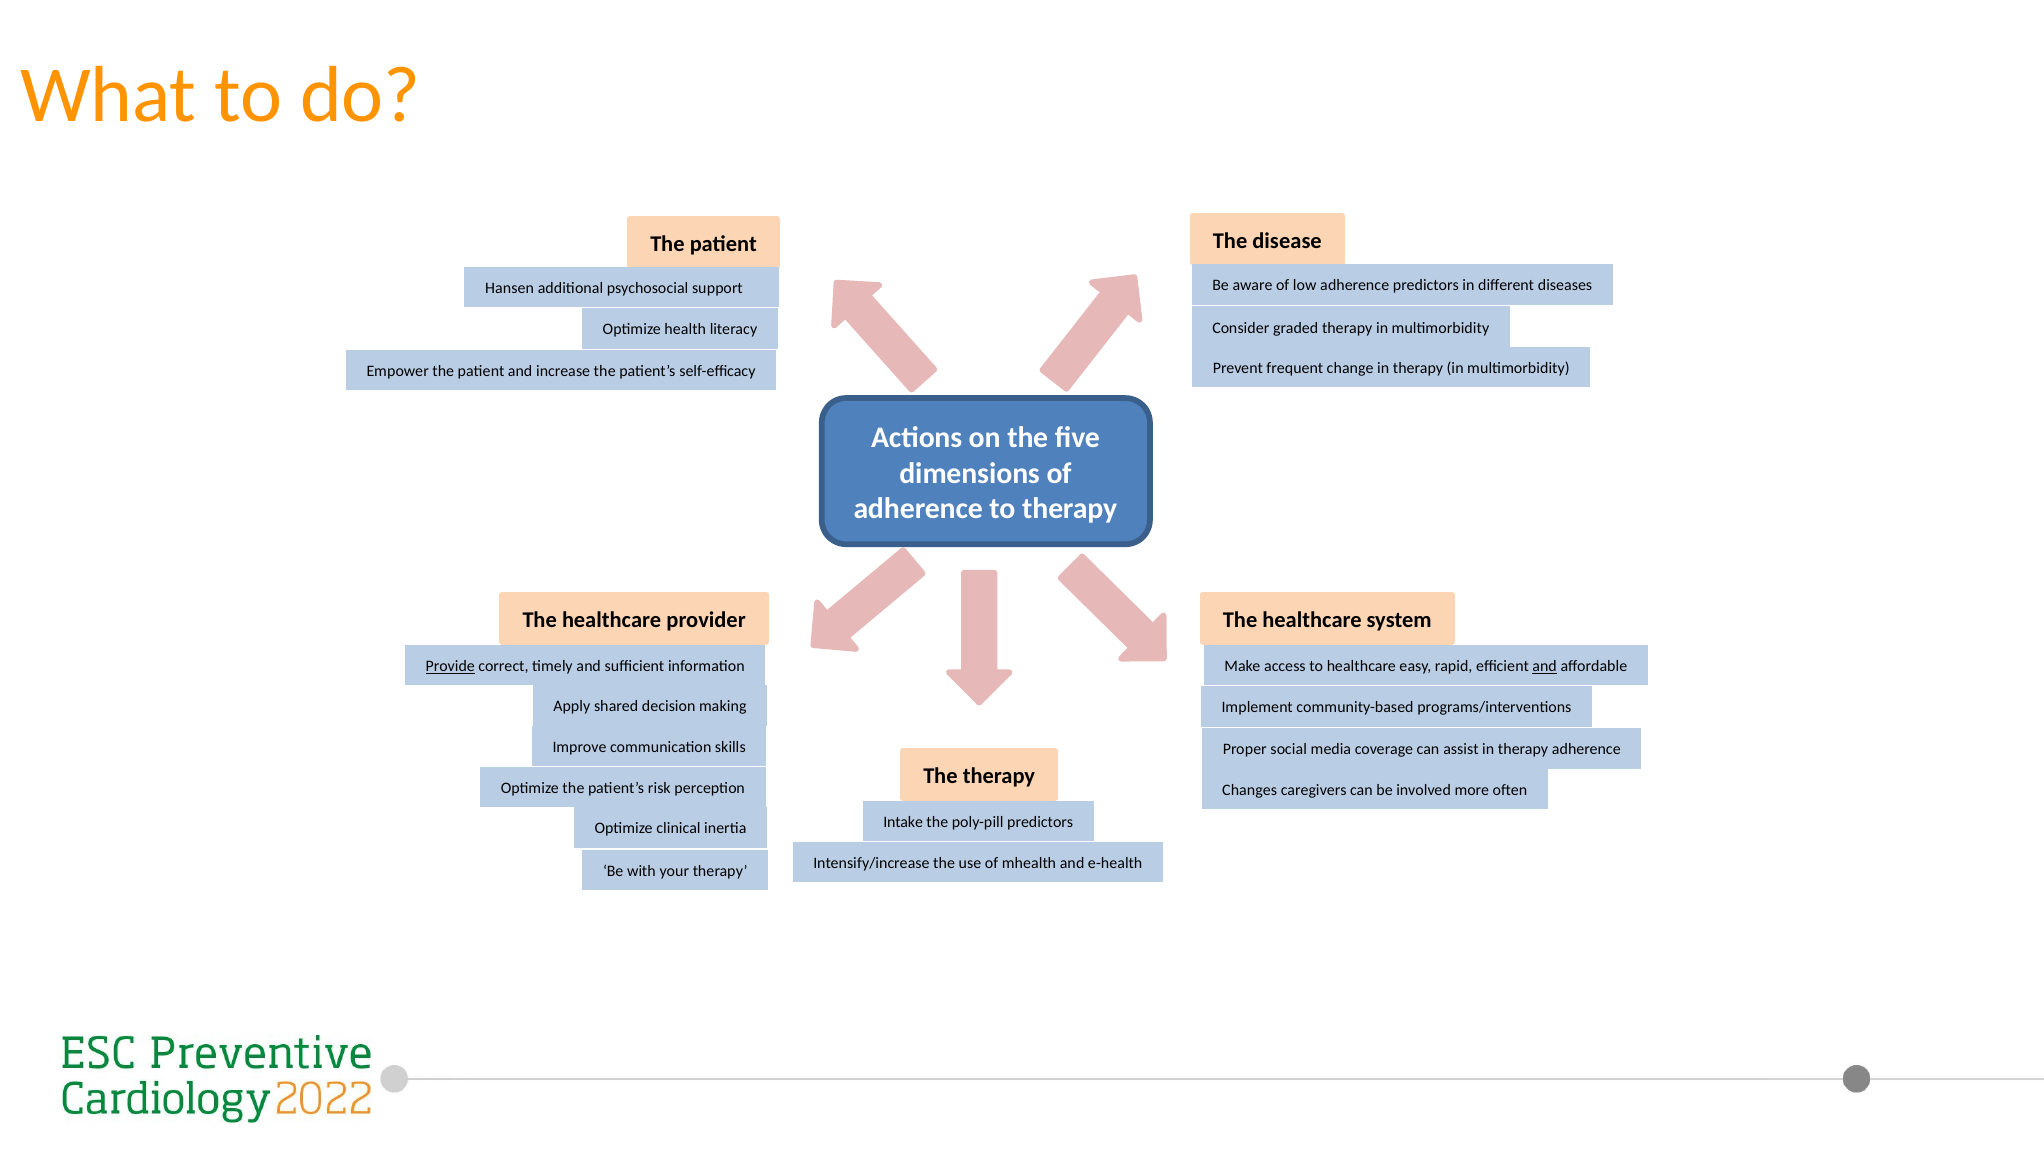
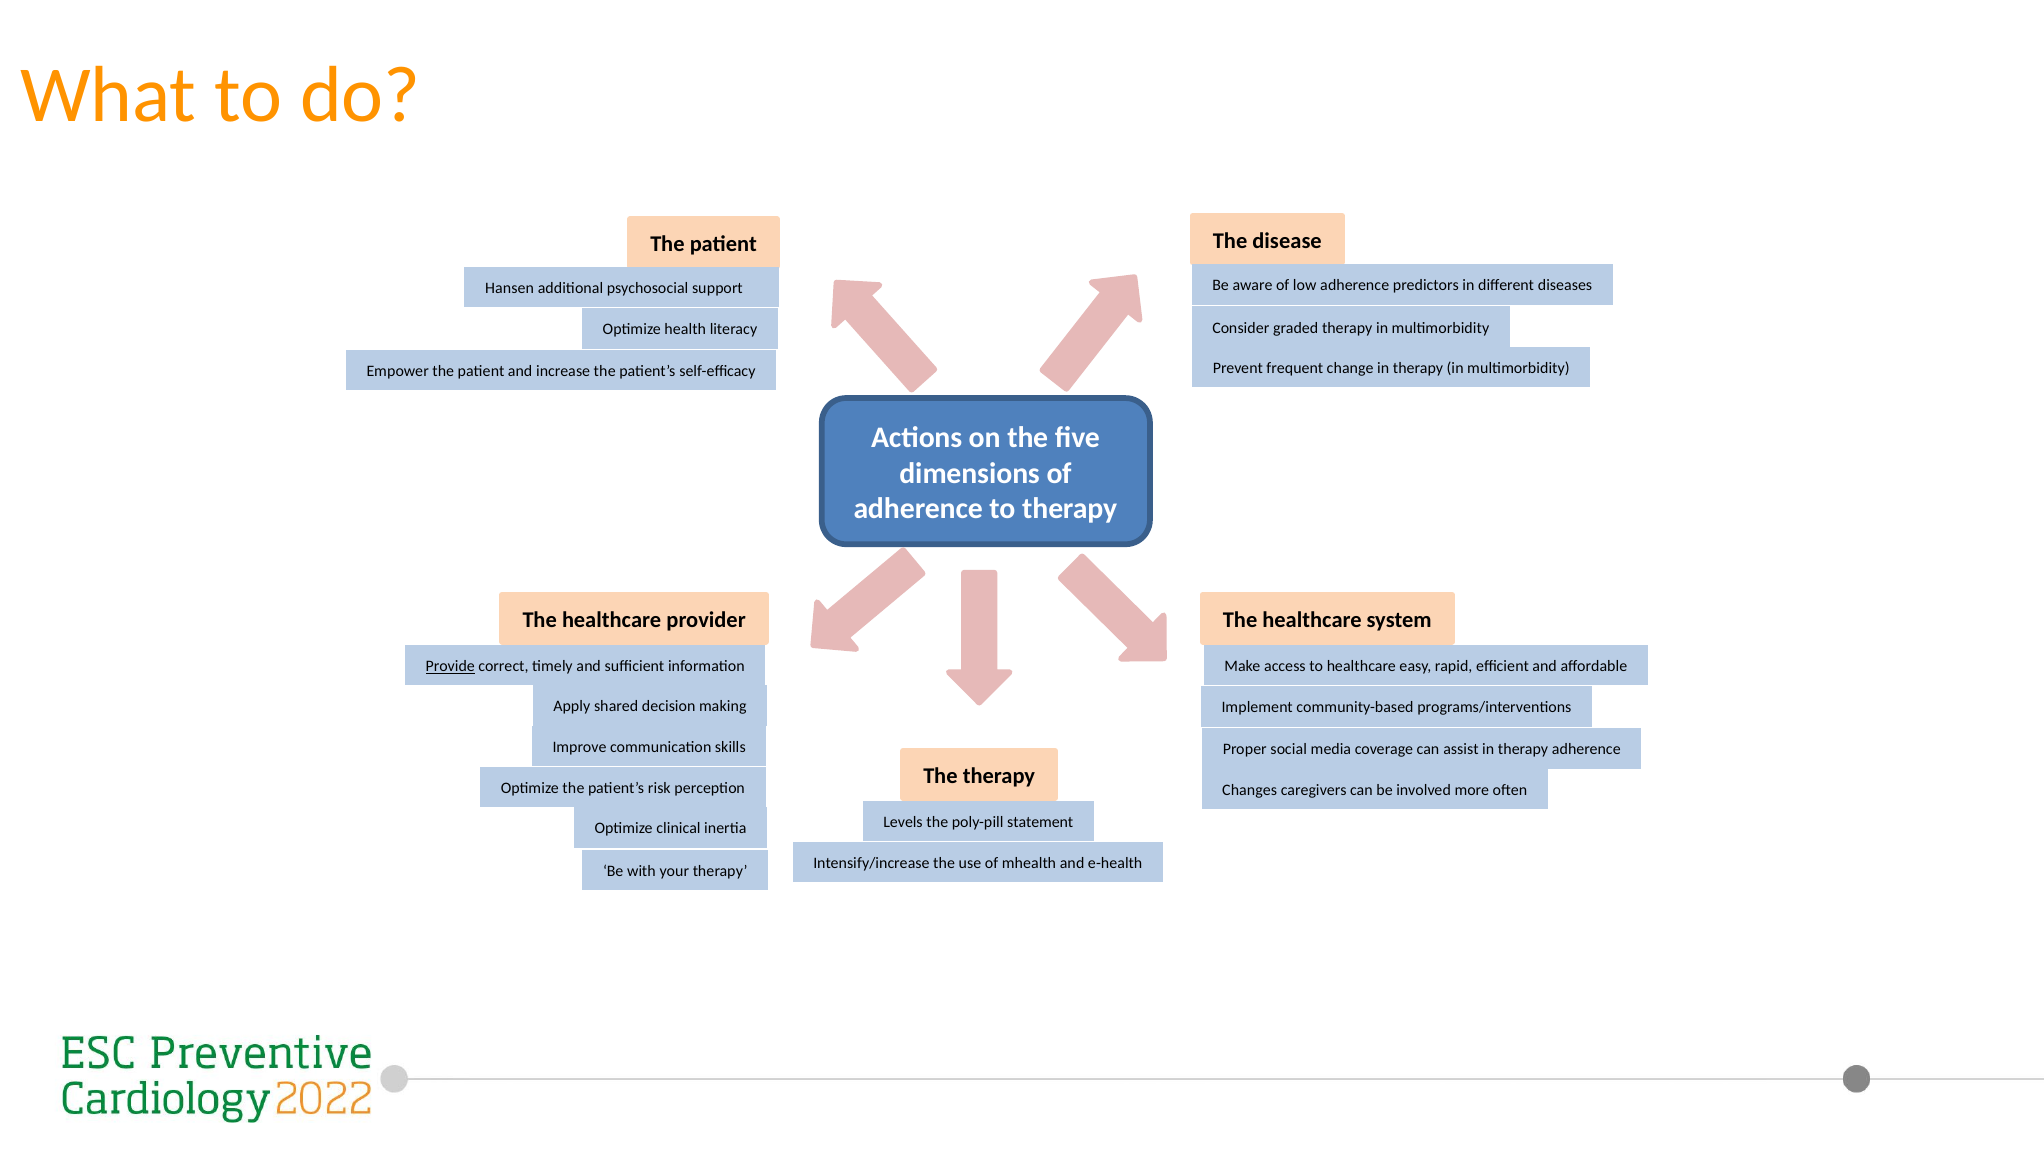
and at (1545, 666) underline: present -> none
Intake: Intake -> Levels
poly-pill predictors: predictors -> statement
